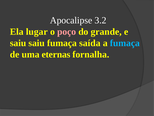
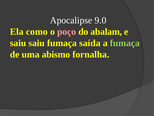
3.2: 3.2 -> 9.0
lugar: lugar -> como
grande: grande -> abalam
fumaça at (125, 43) colour: light blue -> light green
eternas: eternas -> abismo
